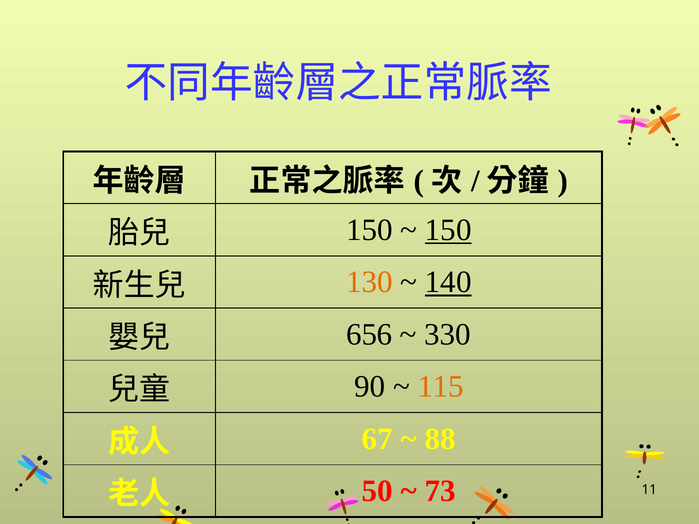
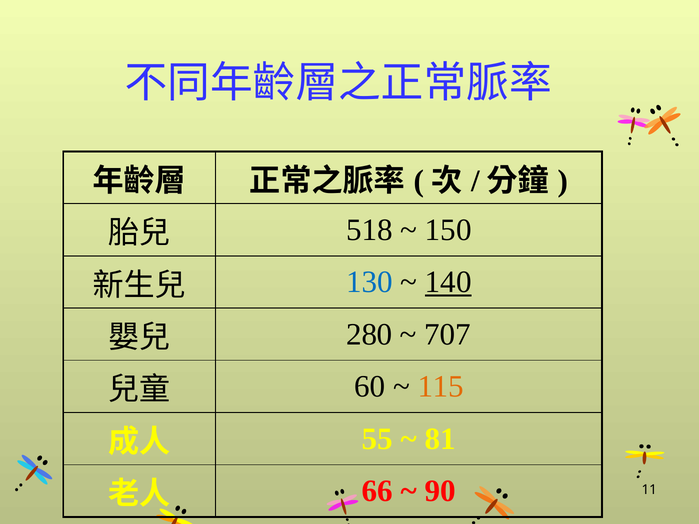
150 at (369, 230): 150 -> 518
150 at (448, 230) underline: present -> none
130 colour: orange -> blue
656: 656 -> 280
330: 330 -> 707
90: 90 -> 60
67: 67 -> 55
88: 88 -> 81
50: 50 -> 66
73: 73 -> 90
